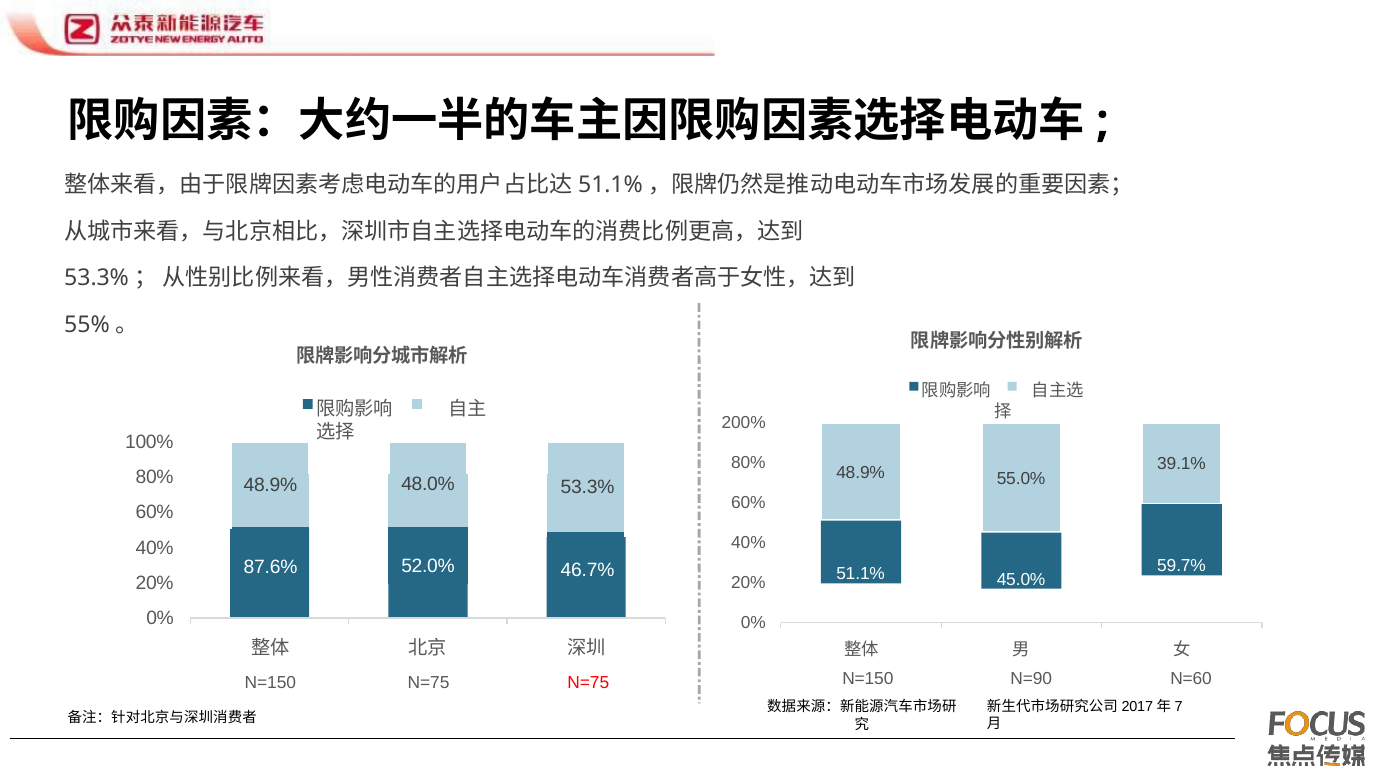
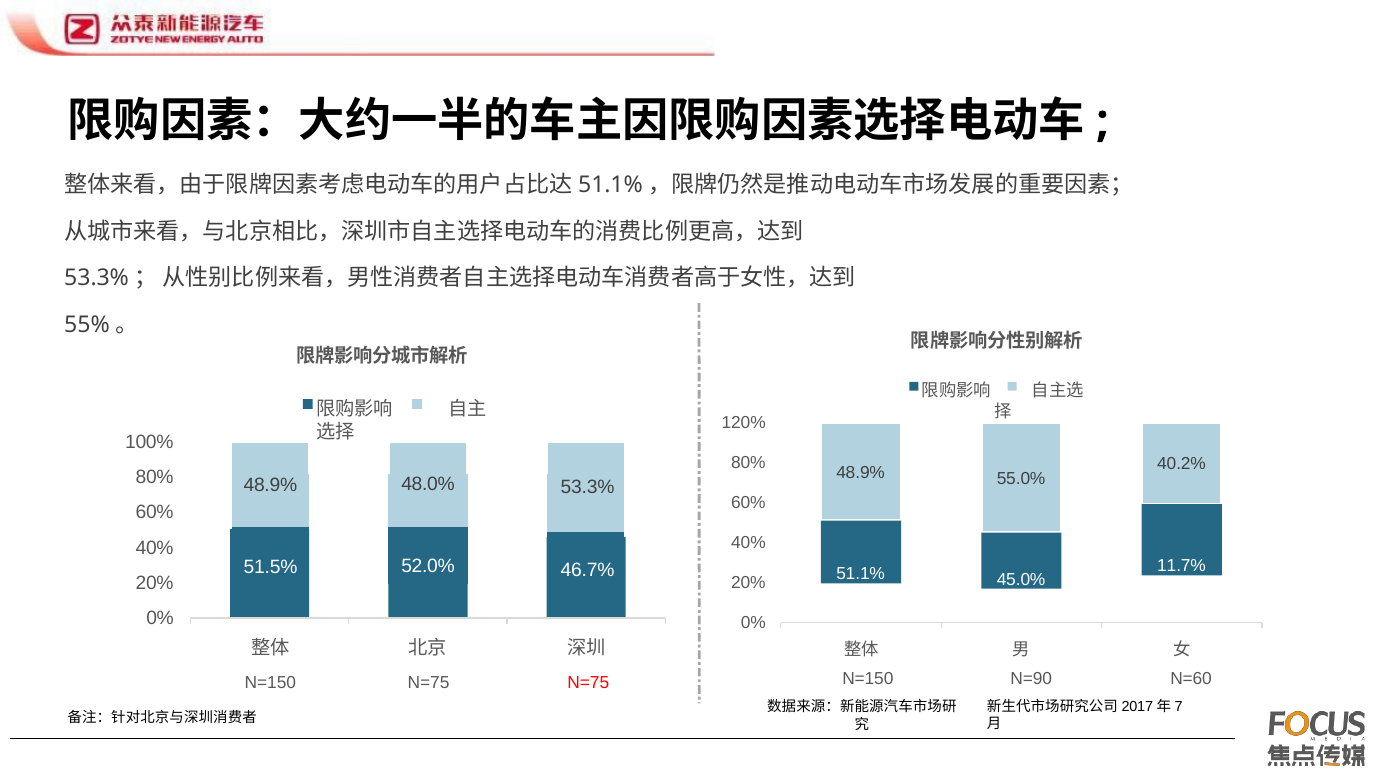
200%: 200% -> 120%
39.1%: 39.1% -> 40.2%
59.7%: 59.7% -> 11.7%
87.6%: 87.6% -> 51.5%
